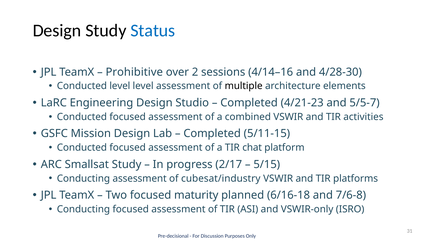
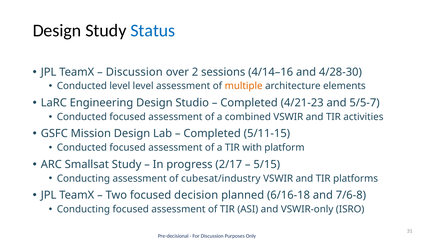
Prohibitive at (134, 72): Prohibitive -> Discussion
multiple colour: black -> orange
chat: chat -> with
maturity: maturity -> decision
